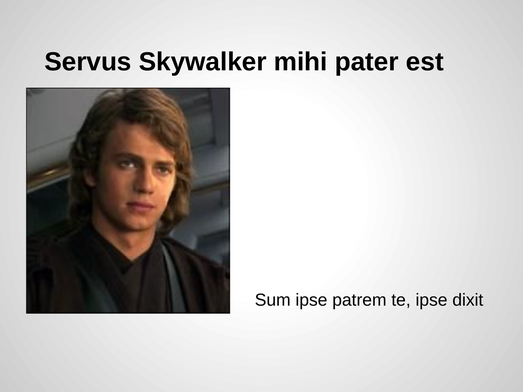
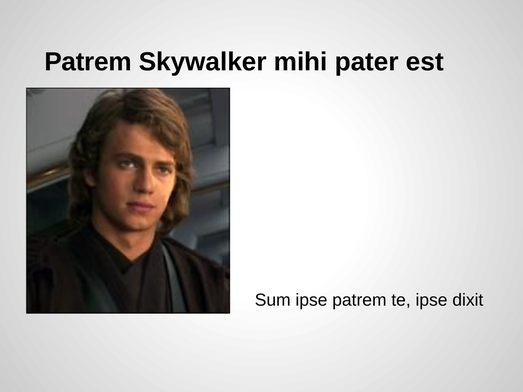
Servus at (88, 62): Servus -> Patrem
